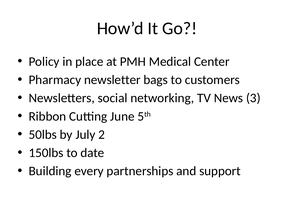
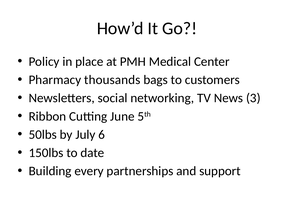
newsletter: newsletter -> thousands
2: 2 -> 6
